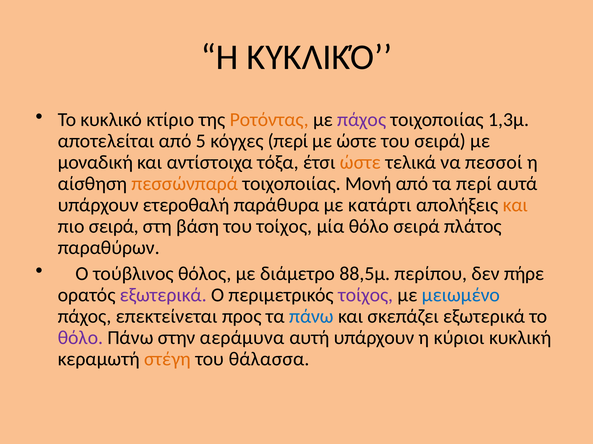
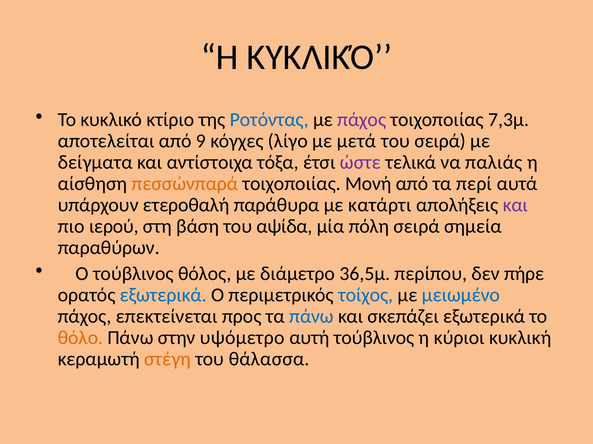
Ροτόντας colour: orange -> blue
1,3μ: 1,3μ -> 7,3μ
5: 5 -> 9
κόγχες περί: περί -> λίγο
με ώστε: ώστε -> μετά
μοναδική: μοναδική -> δείγματα
ώστε at (360, 163) colour: orange -> purple
πεσσοί: πεσσοί -> παλιάς
και at (515, 205) colour: orange -> purple
πιο σειρά: σειρά -> ιερού
του τοίχος: τοίχος -> αψίδα
μία θόλο: θόλο -> πόλη
πλάτος: πλάτος -> σημεία
88,5μ: 88,5μ -> 36,5μ
εξωτερικά at (163, 295) colour: purple -> blue
τοίχος at (366, 295) colour: purple -> blue
θόλο at (80, 338) colour: purple -> orange
αεράμυνα: αεράμυνα -> υψόμετρο
αυτή υπάρχουν: υπάρχουν -> τούβλινος
